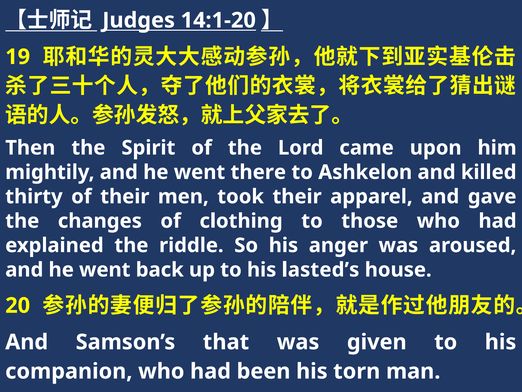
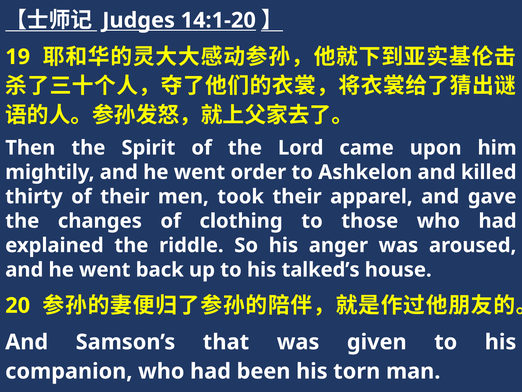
there: there -> order
lasted’s: lasted’s -> talked’s
